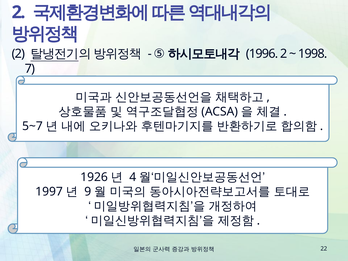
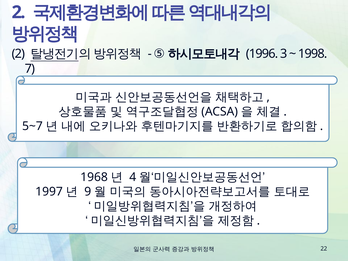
1996 2: 2 -> 3
1926: 1926 -> 1968
